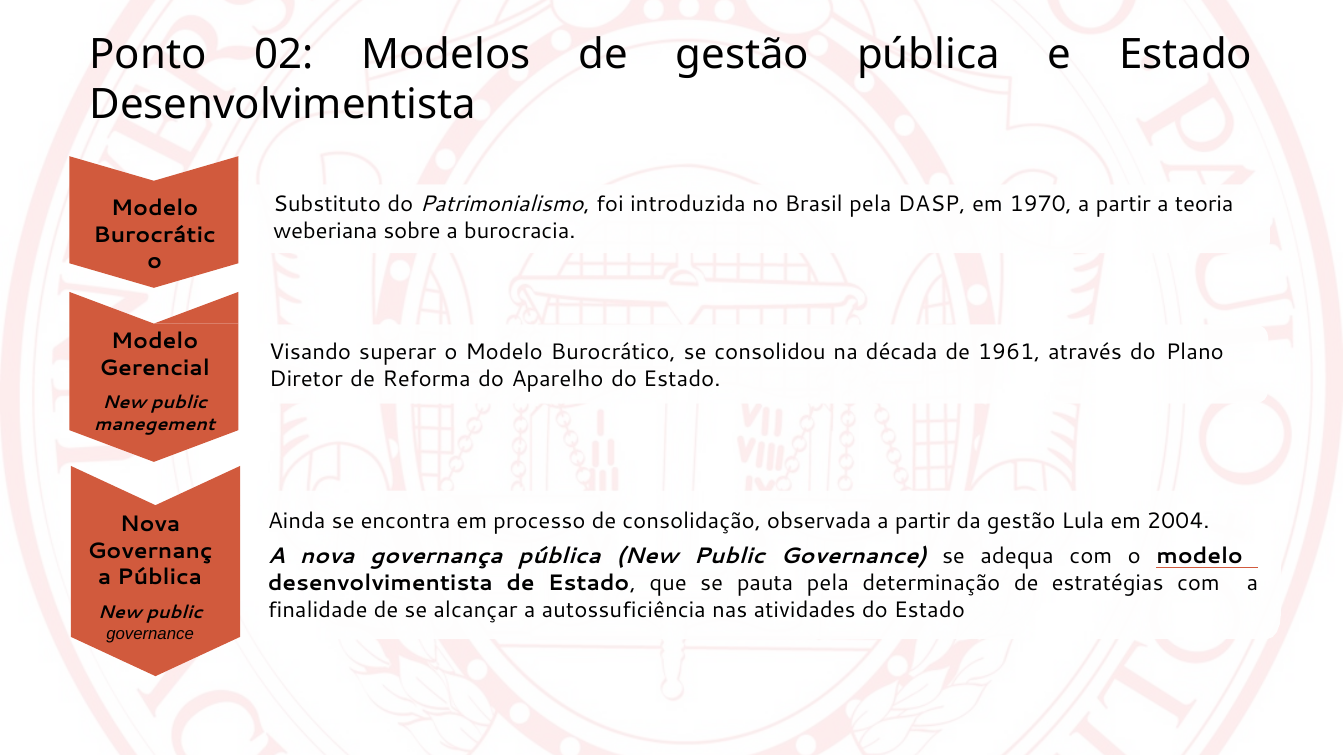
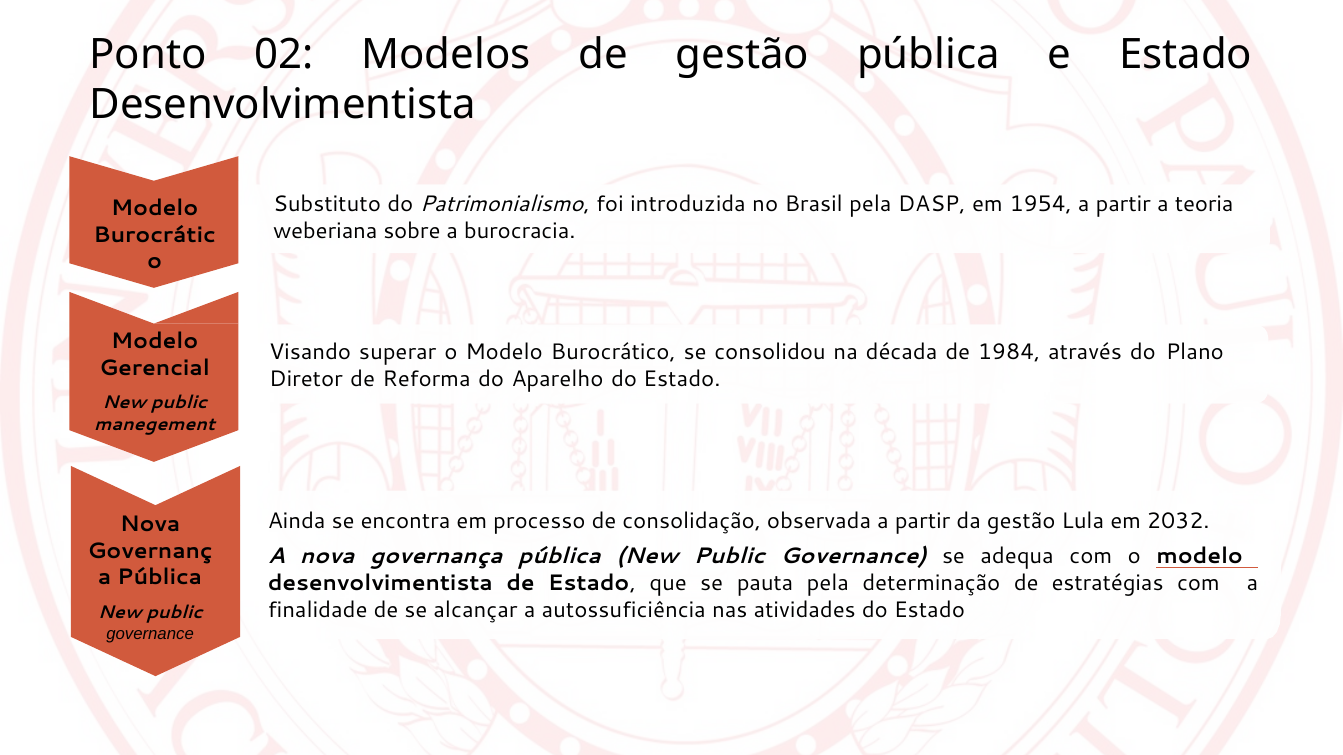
1970: 1970 -> 1954
1961: 1961 -> 1984
2004: 2004 -> 2032
